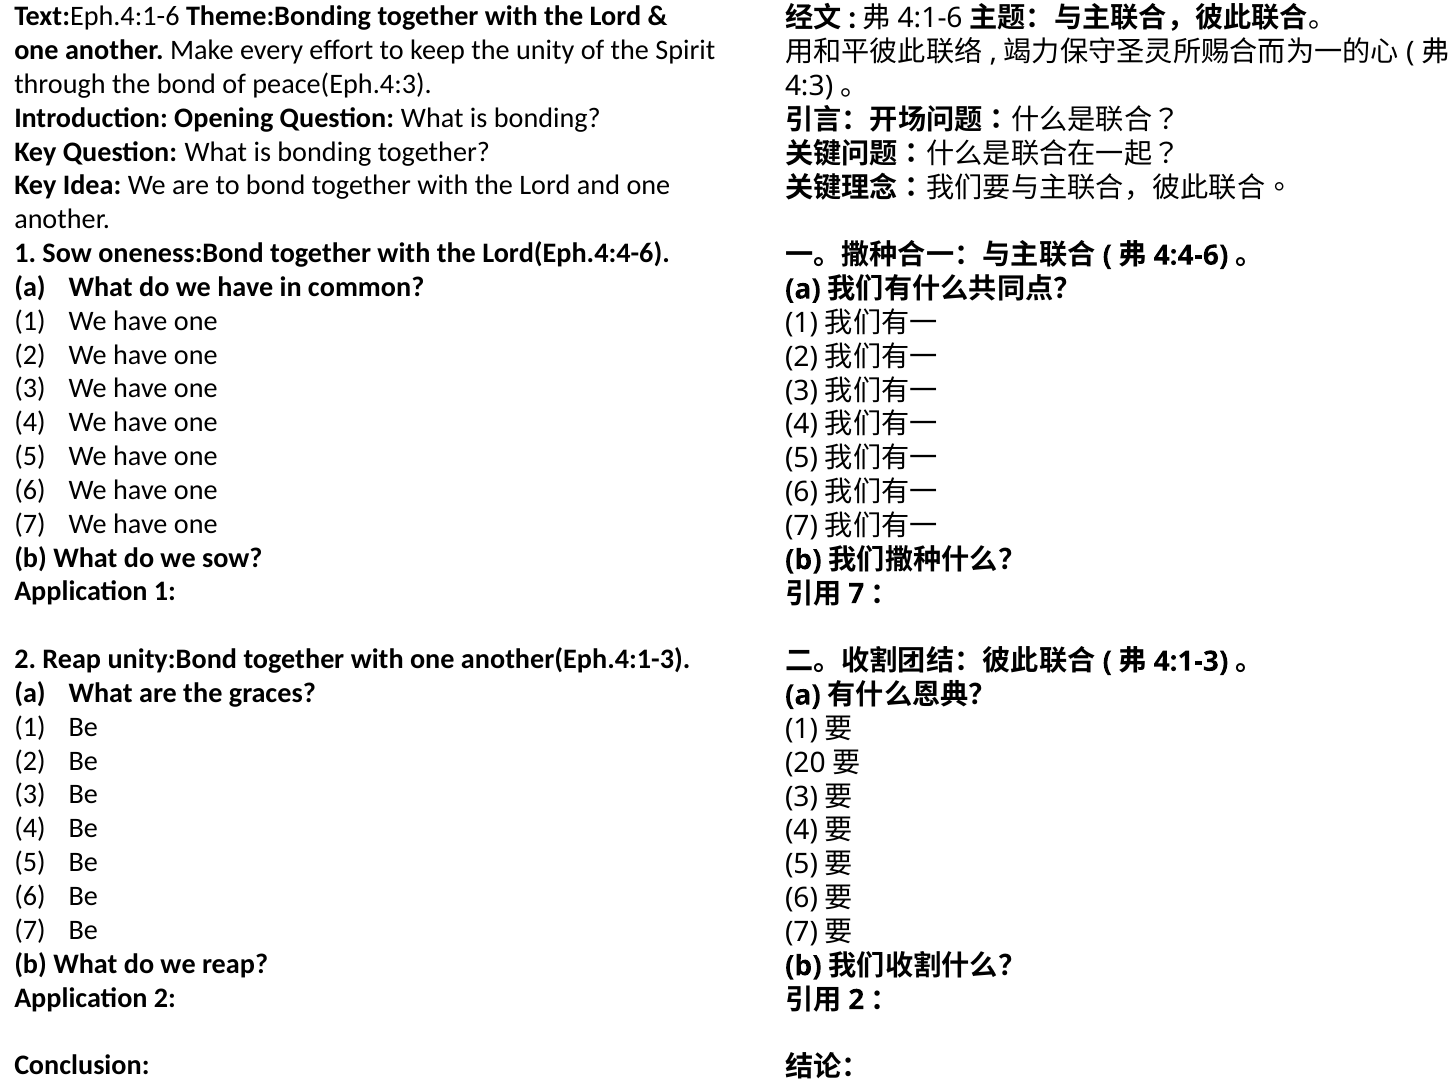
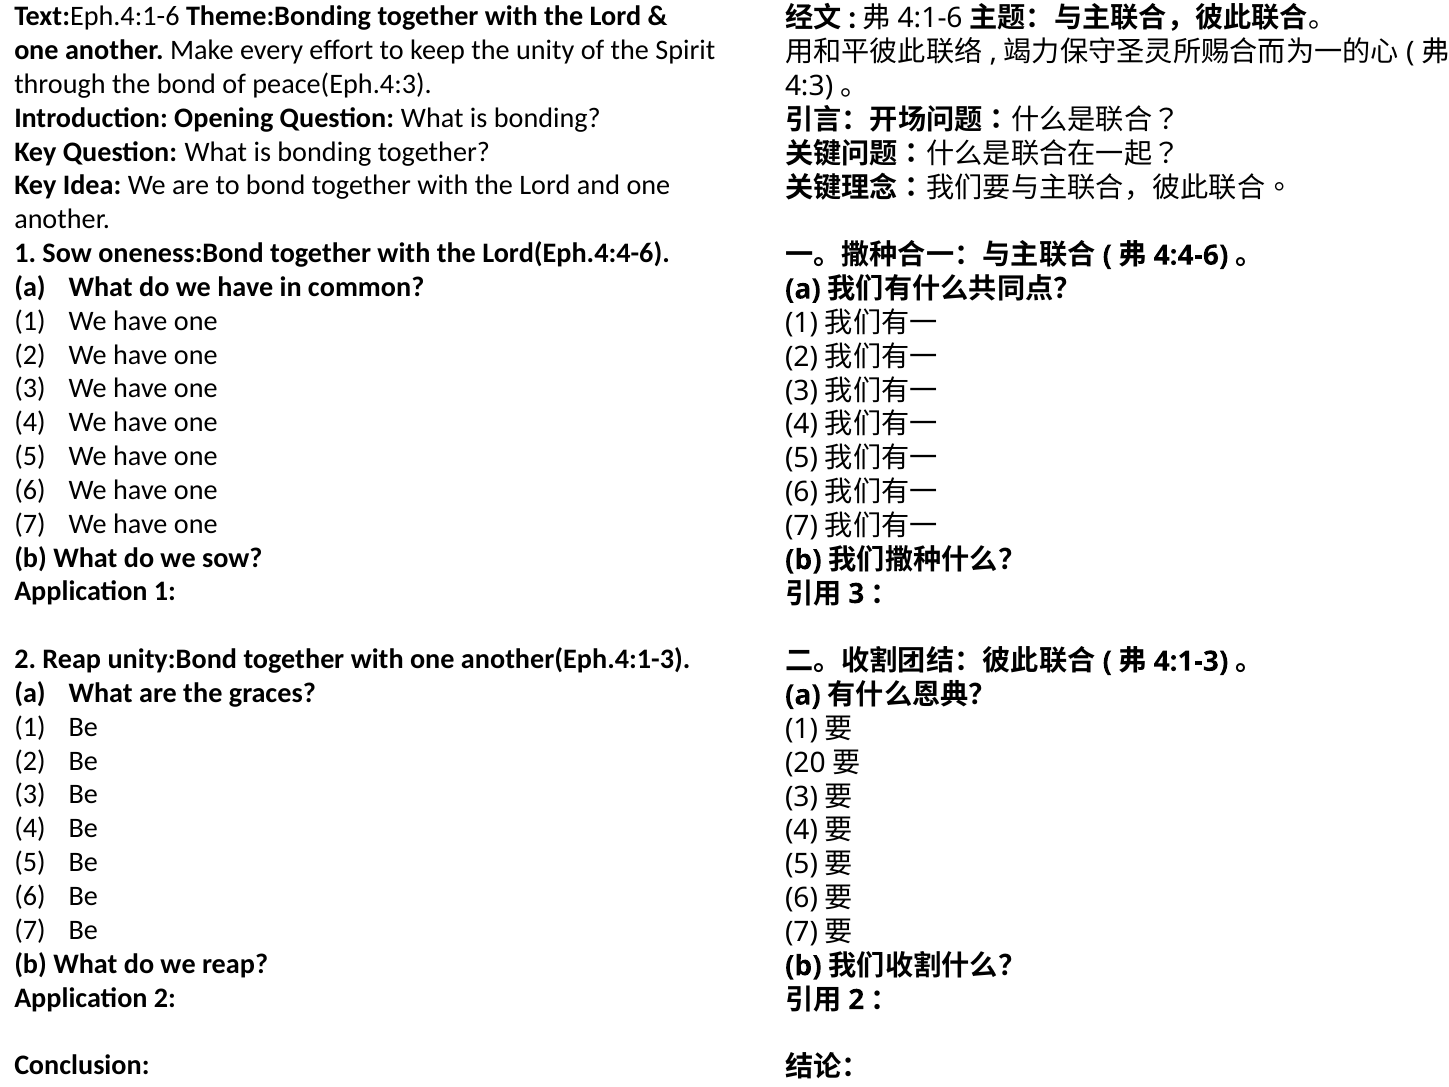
7 at (856, 594): 7 -> 3
